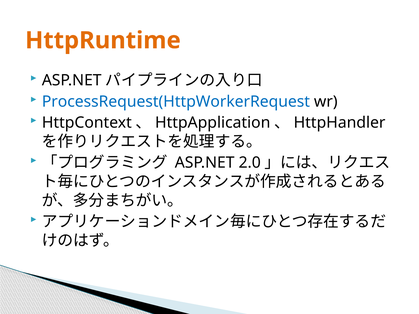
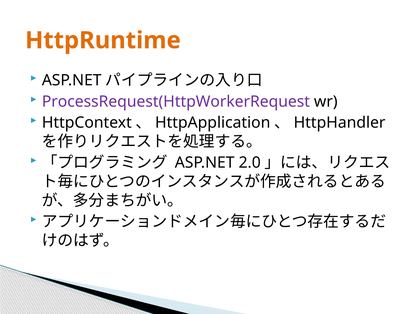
ProcessRequest(HttpWorkerRequest colour: blue -> purple
